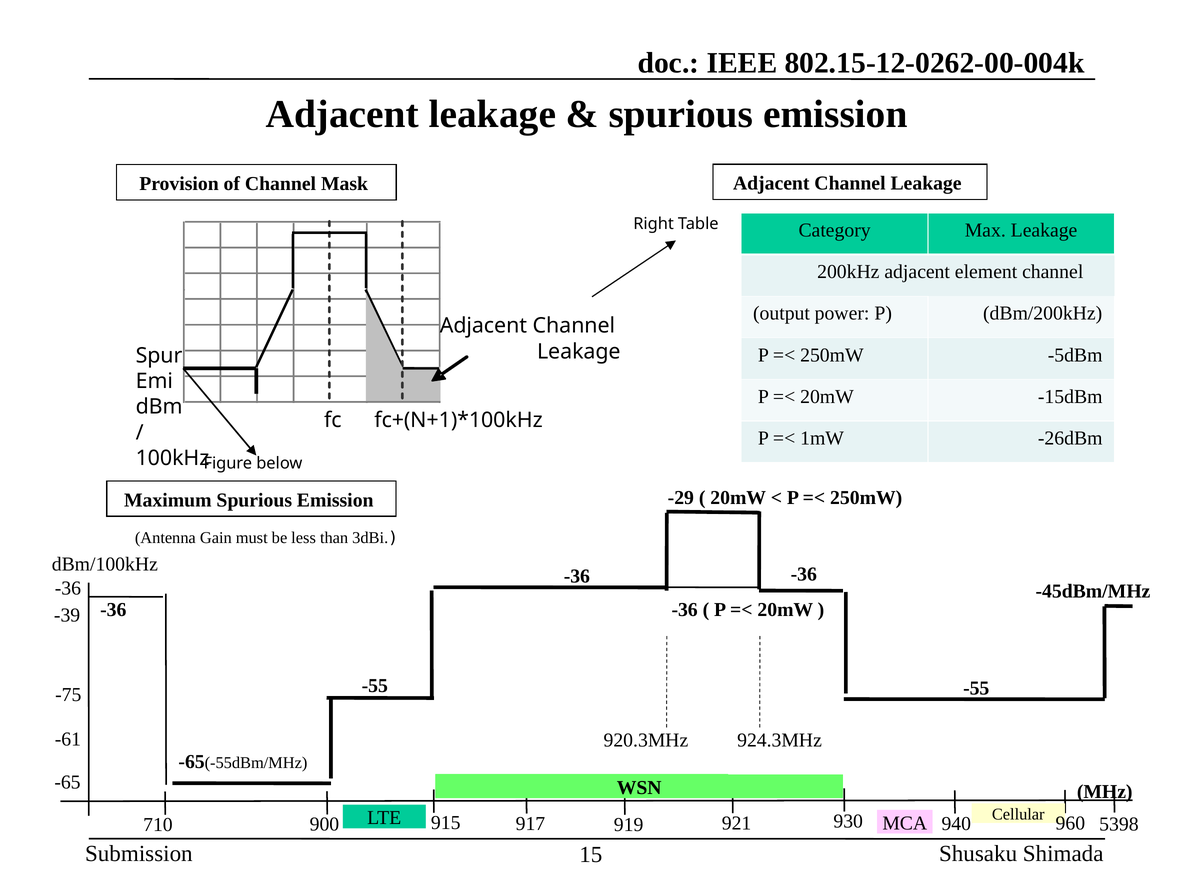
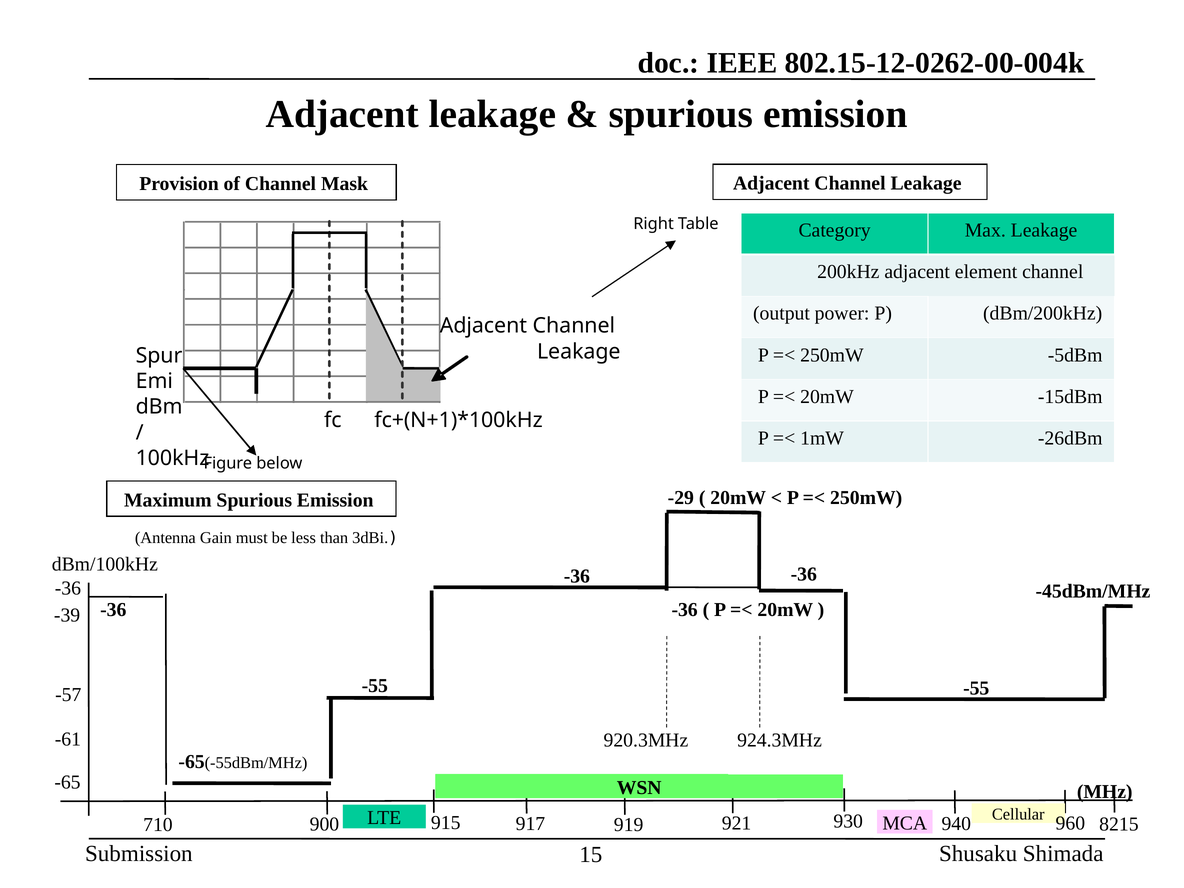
-75: -75 -> -57
5398: 5398 -> 8215
